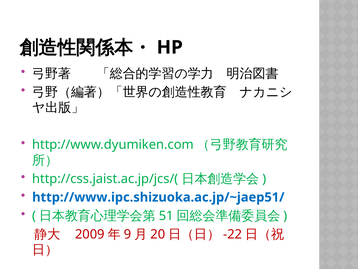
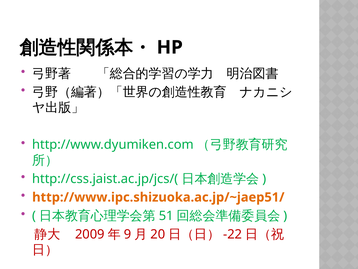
http://www.ipc.shizuoka.ac.jp/~jaep51/ colour: blue -> orange
